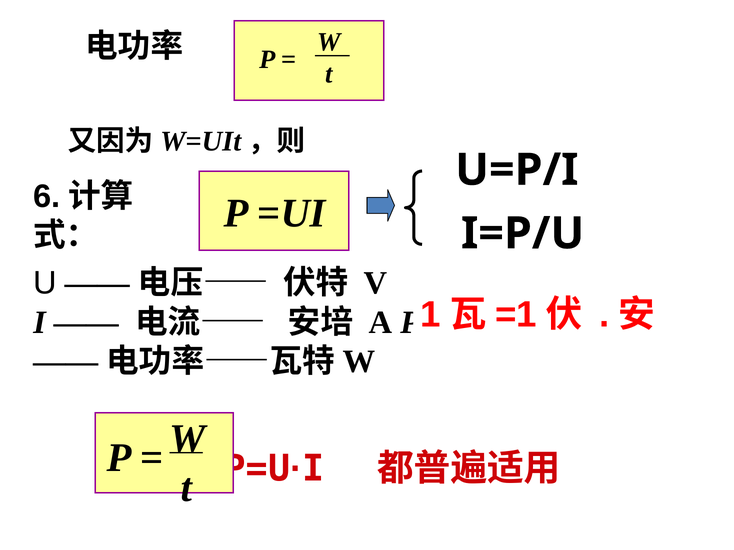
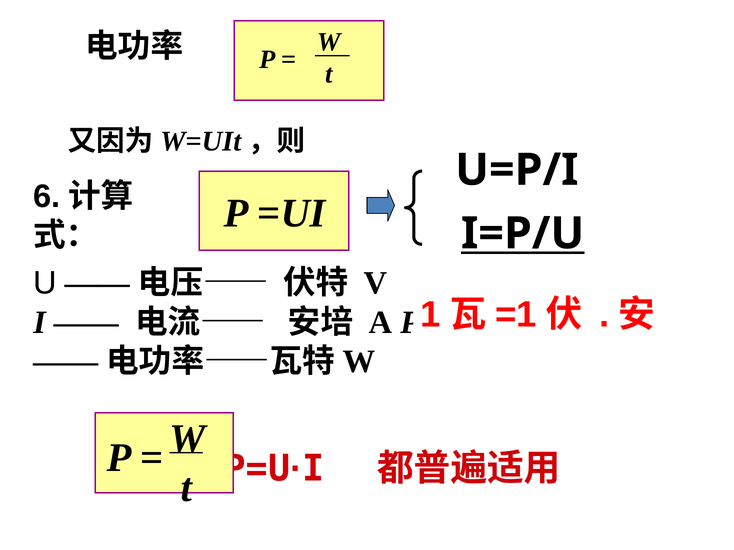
I=P/U underline: none -> present
